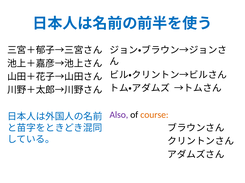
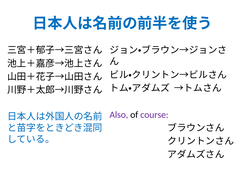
course colour: orange -> purple
